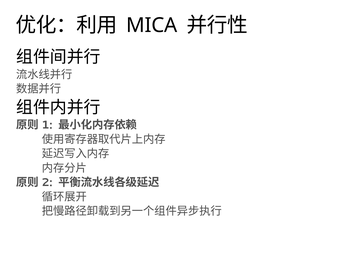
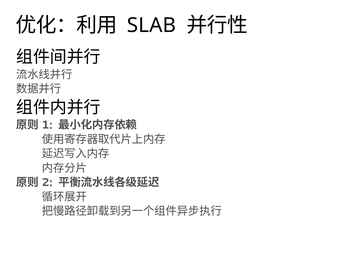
MICA: MICA -> SLAB
